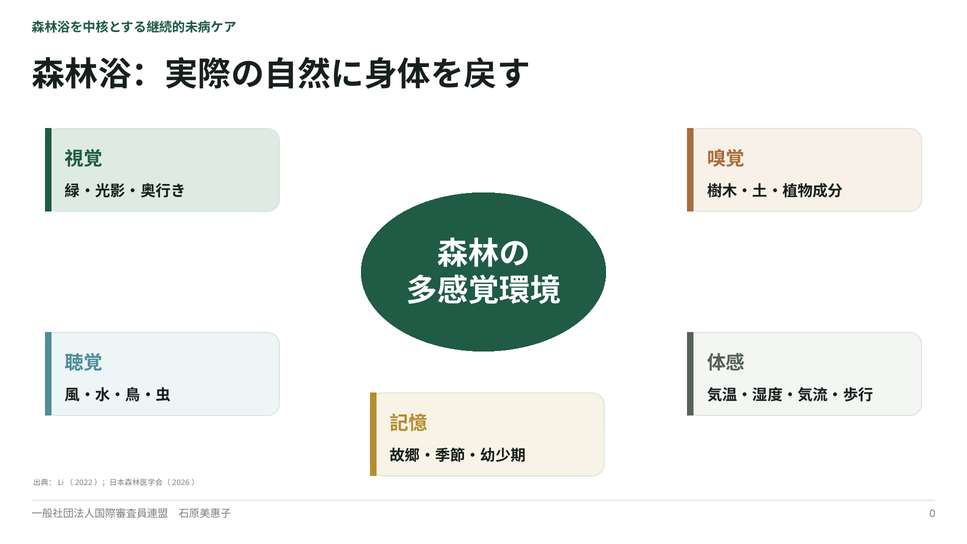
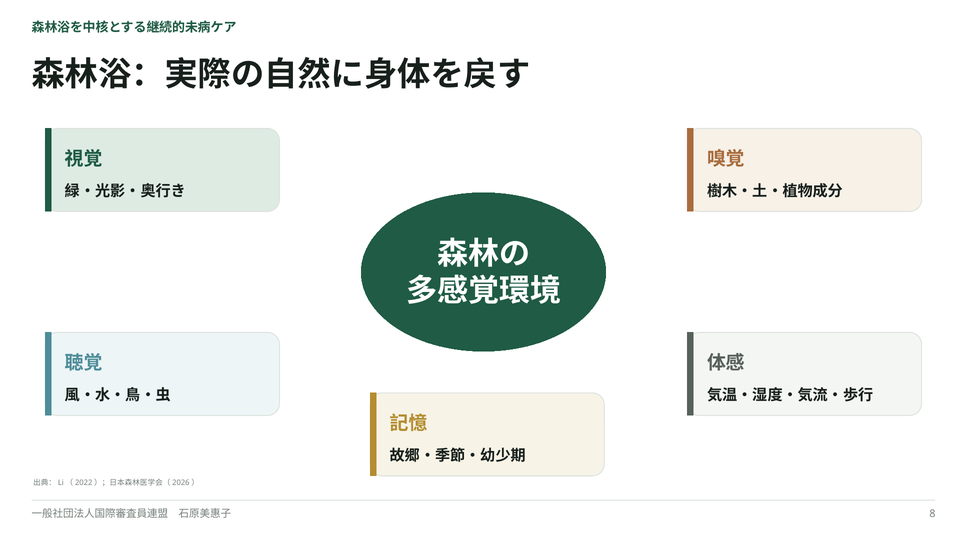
0: 0 -> 8
